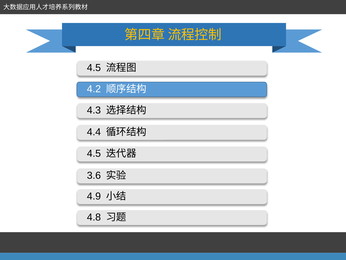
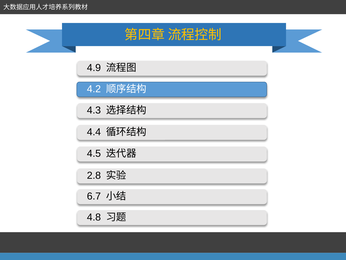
4.5 at (94, 68): 4.5 -> 4.9
3.6: 3.6 -> 2.8
4.9: 4.9 -> 6.7
